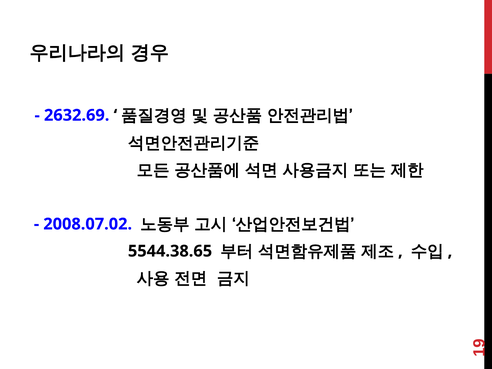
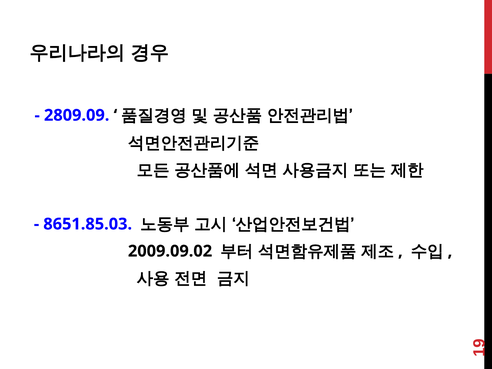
2632.69: 2632.69 -> 2809.09
2008.07.02: 2008.07.02 -> 8651.85.03
5544.38.65: 5544.38.65 -> 2009.09.02
